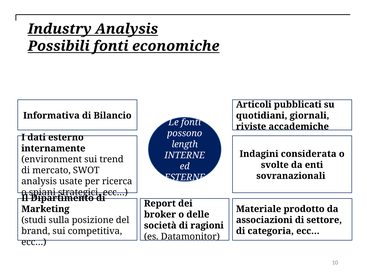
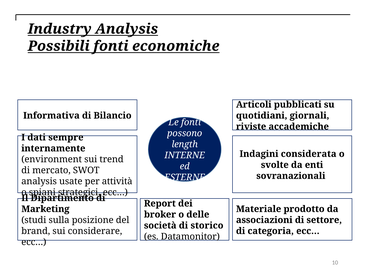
esterno: esterno -> sempre
ricerca: ricerca -> attività
ragioni: ragioni -> storico
competitiva: competitiva -> considerare
